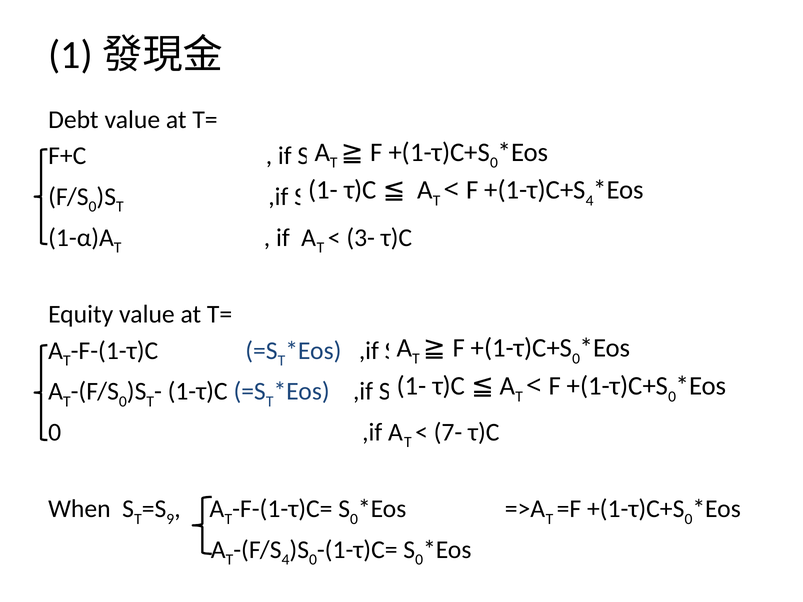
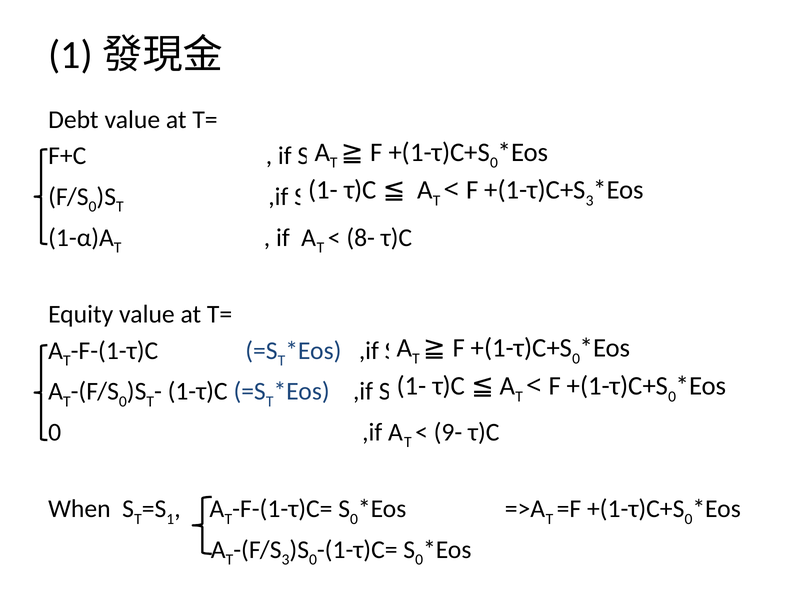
4 at (590, 201): 4 -> 3
3-: 3- -> 8-
7-: 7- -> 9-
9: 9 -> 1
4 at (286, 560): 4 -> 3
